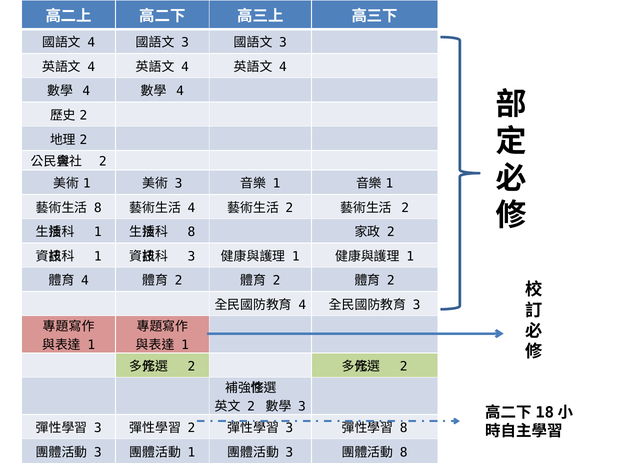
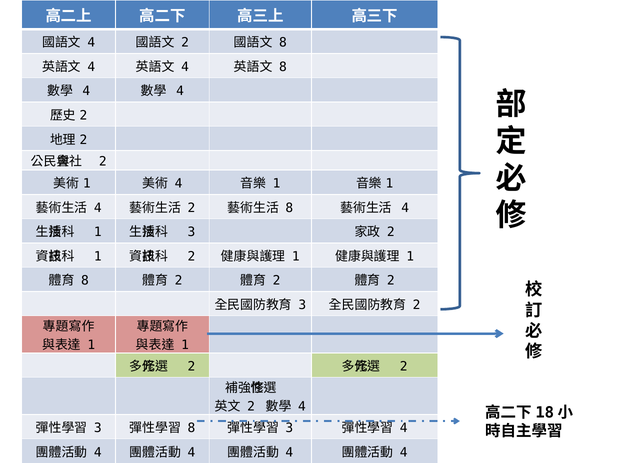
3 at (185, 43): 3 -> 2
3 at (283, 43): 3 -> 8
4 at (283, 67): 4 -> 8
3 at (179, 184): 3 -> 4
8 at (98, 208): 8 -> 4
4 at (191, 208): 4 -> 2
2 at (289, 208): 2 -> 8
2 at (405, 208): 2 -> 4
8 at (191, 232): 8 -> 3
3 at (191, 257): 3 -> 2
4 at (85, 281): 4 -> 8
4 at (302, 305): 4 -> 3
3 at (417, 305): 3 -> 2
3 at (302, 407): 3 -> 4
2 at (191, 429): 2 -> 8
8 at (404, 429): 8 -> 4
3 at (98, 453): 3 -> 4
1 at (191, 453): 1 -> 4
3 at (289, 453): 3 -> 4
8 at (404, 453): 8 -> 4
